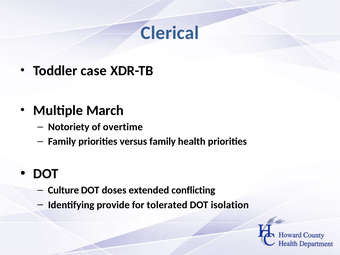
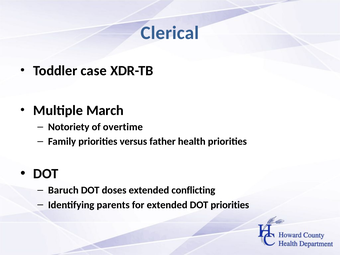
versus family: family -> father
Culture: Culture -> Baruch
provide: provide -> parents
for tolerated: tolerated -> extended
DOT isolation: isolation -> priorities
